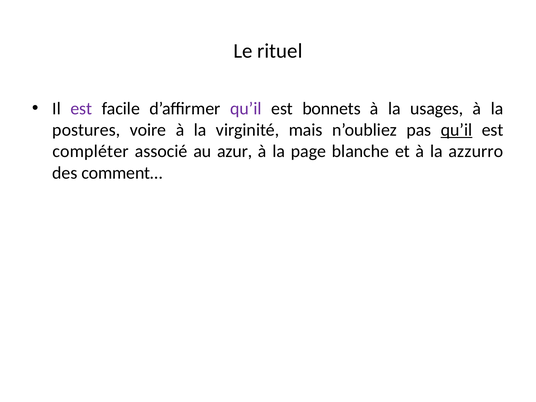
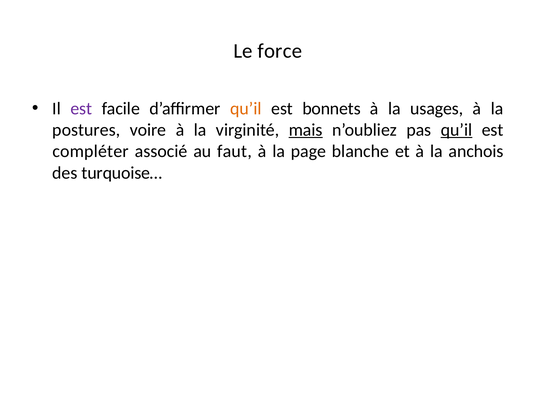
rituel: rituel -> force
qu’il at (246, 108) colour: purple -> orange
mais underline: none -> present
azur: azur -> faut
azzurro: azzurro -> anchois
comment…: comment… -> turquoise…
